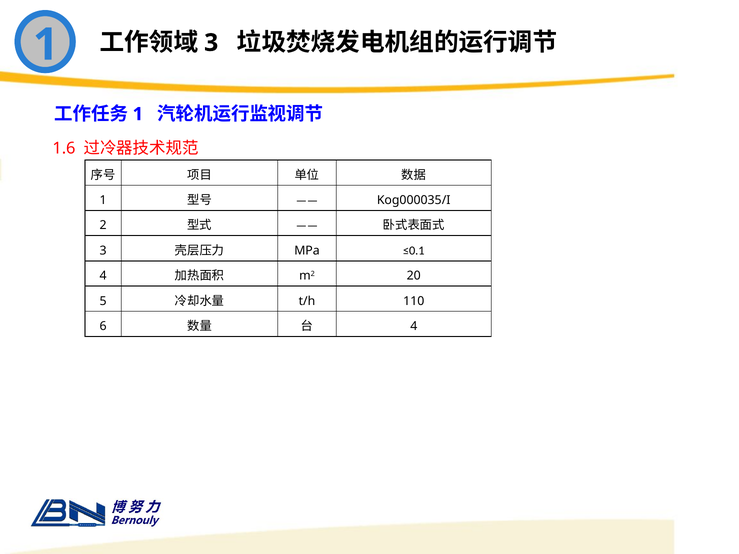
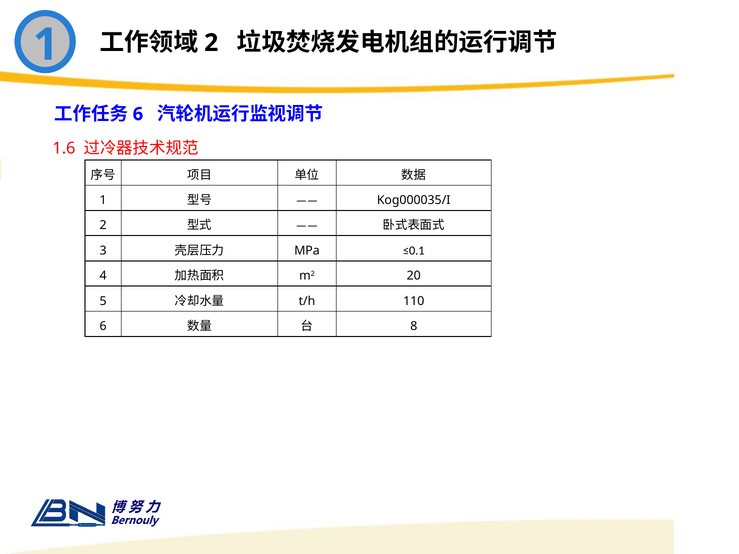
3 at (211, 43): 3 -> 2
1 at (138, 114): 1 -> 6
4 at (414, 326): 4 -> 8
